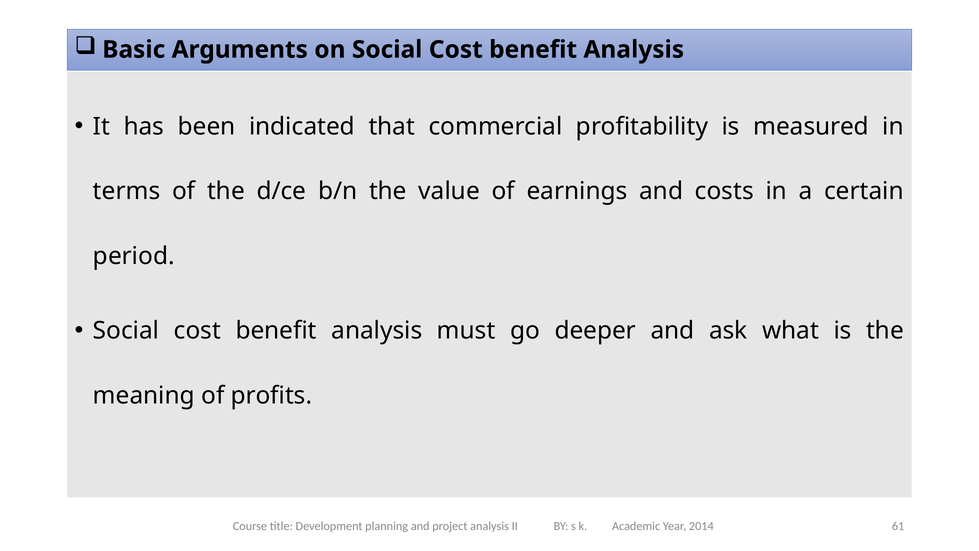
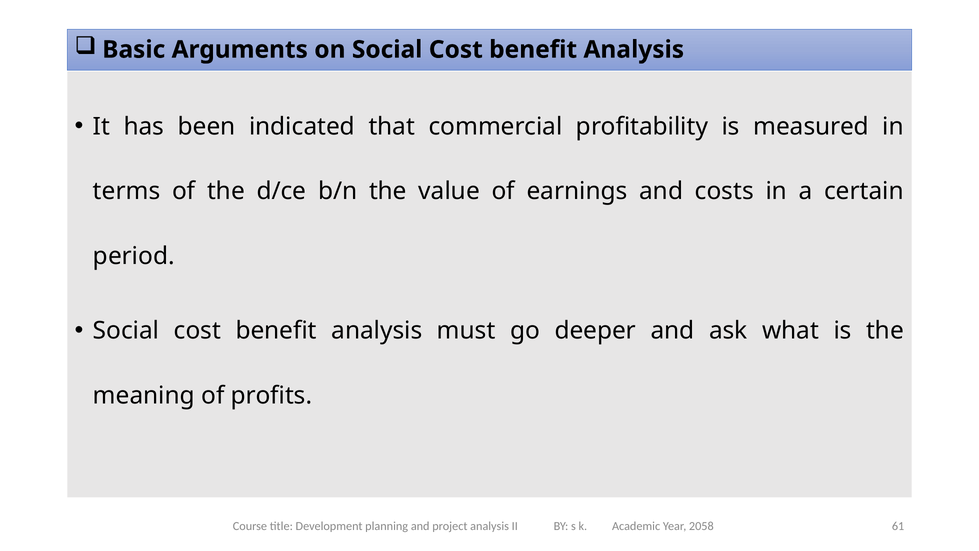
2014: 2014 -> 2058
